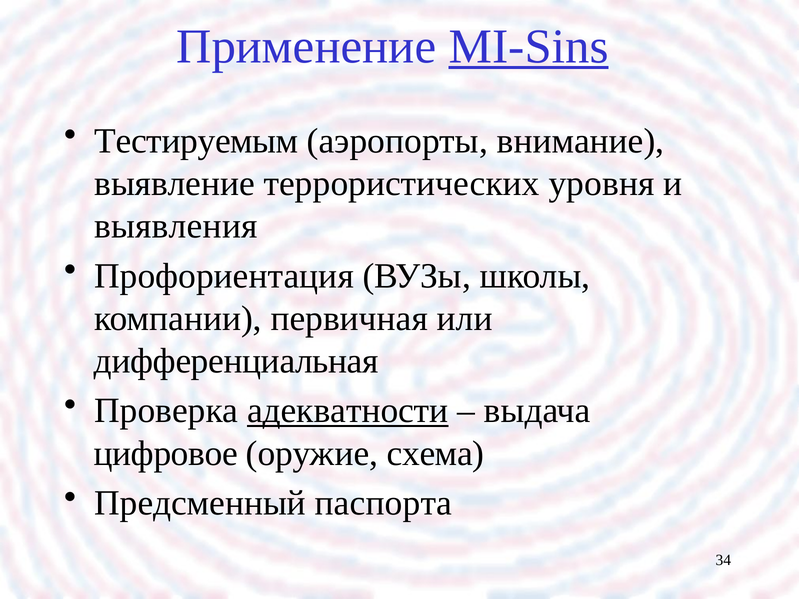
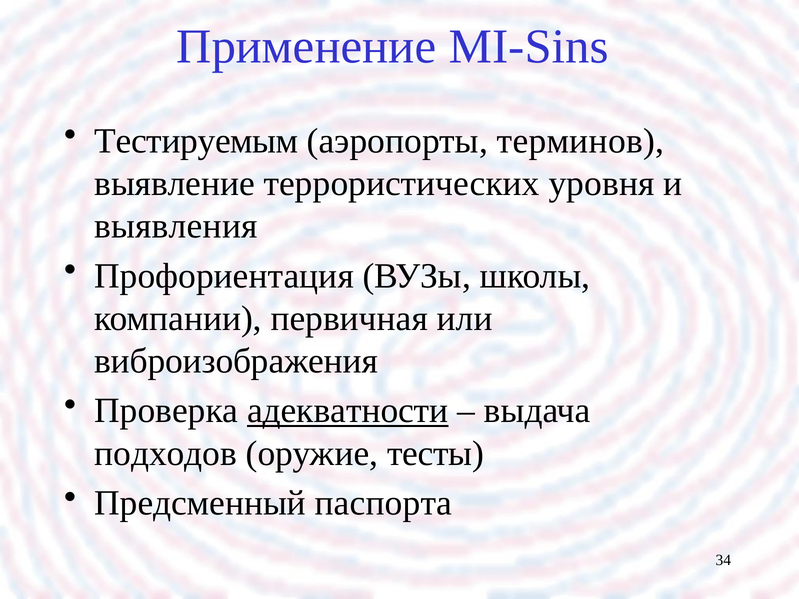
MI-Sins underline: present -> none
внимание: внимание -> терминов
дифференциальная: дифференциальная -> виброизображения
цифровое: цифровое -> подходов
схема: схема -> тесты
